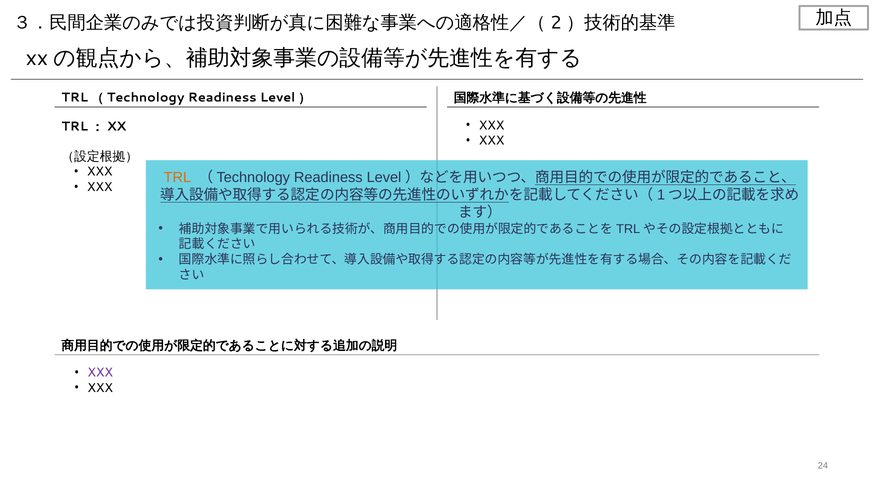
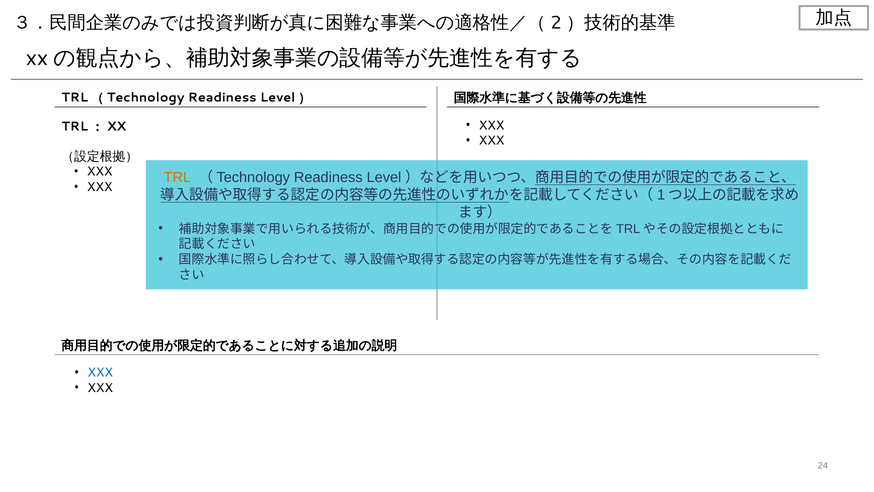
XXX at (100, 372) colour: purple -> blue
